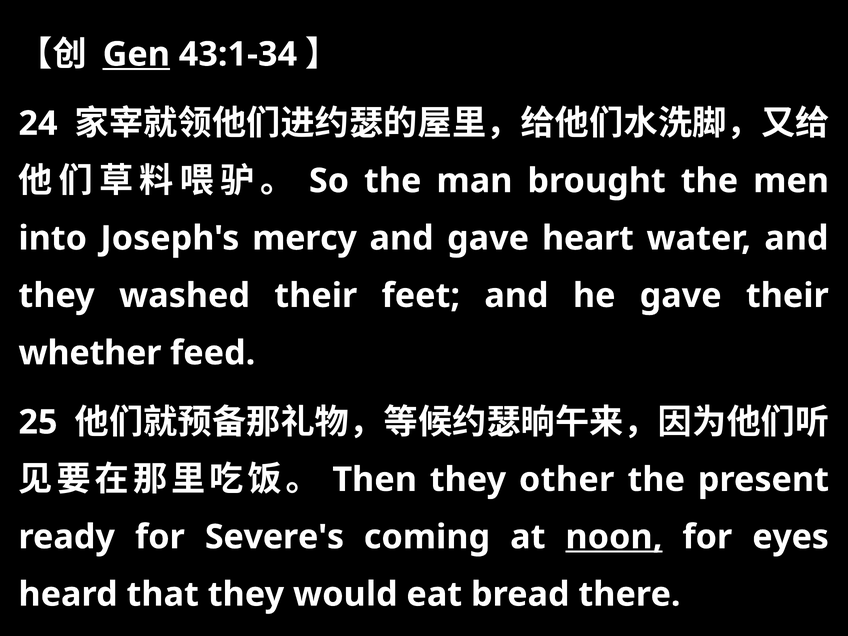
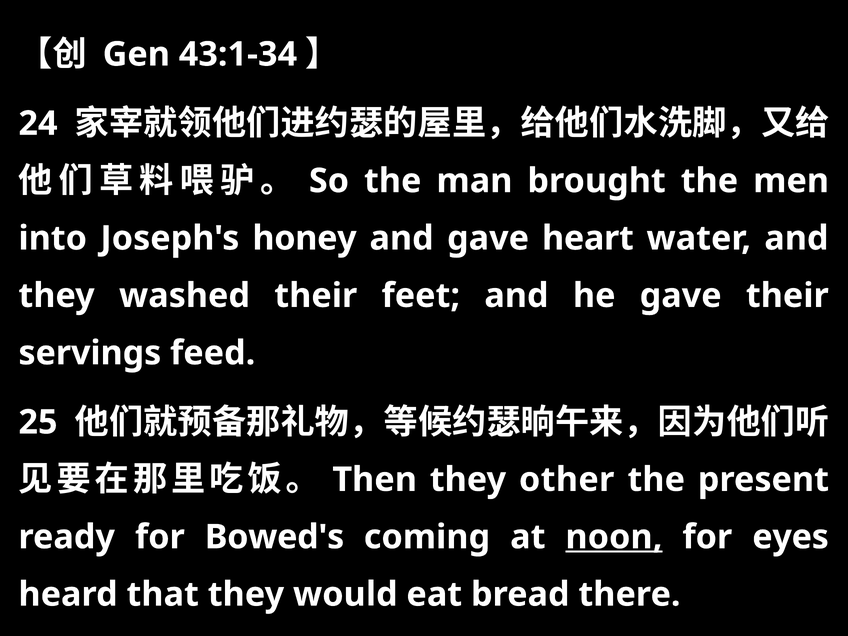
Gen underline: present -> none
mercy: mercy -> honey
whether: whether -> servings
Severe's: Severe's -> Bowed's
